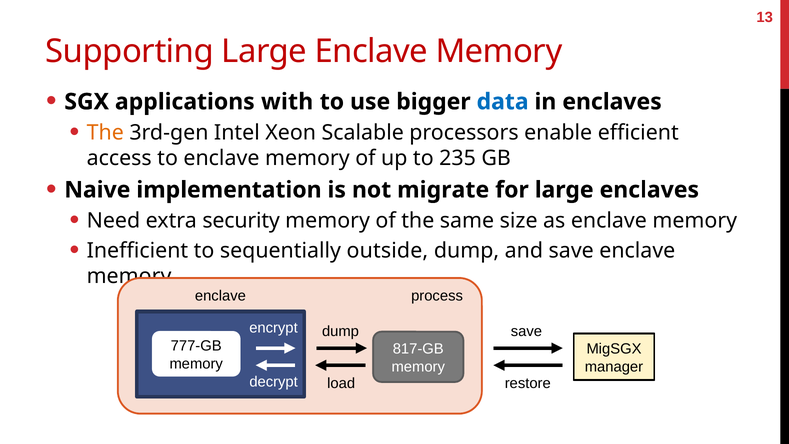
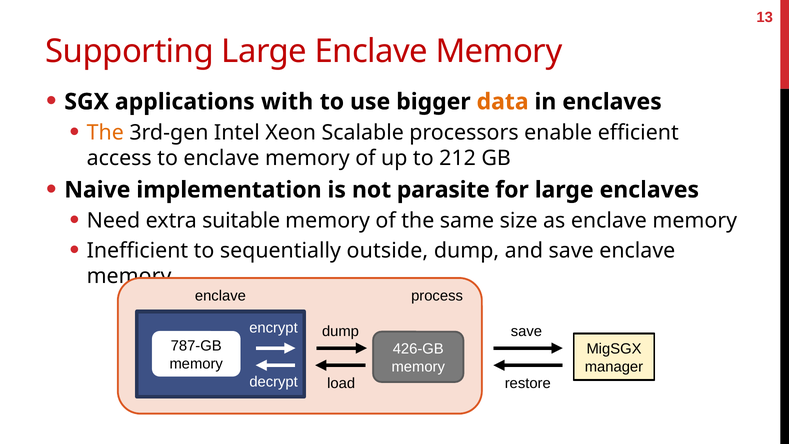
data colour: blue -> orange
235: 235 -> 212
migrate: migrate -> parasite
security: security -> suitable
777-GB: 777-GB -> 787-GB
817-GB: 817-GB -> 426-GB
